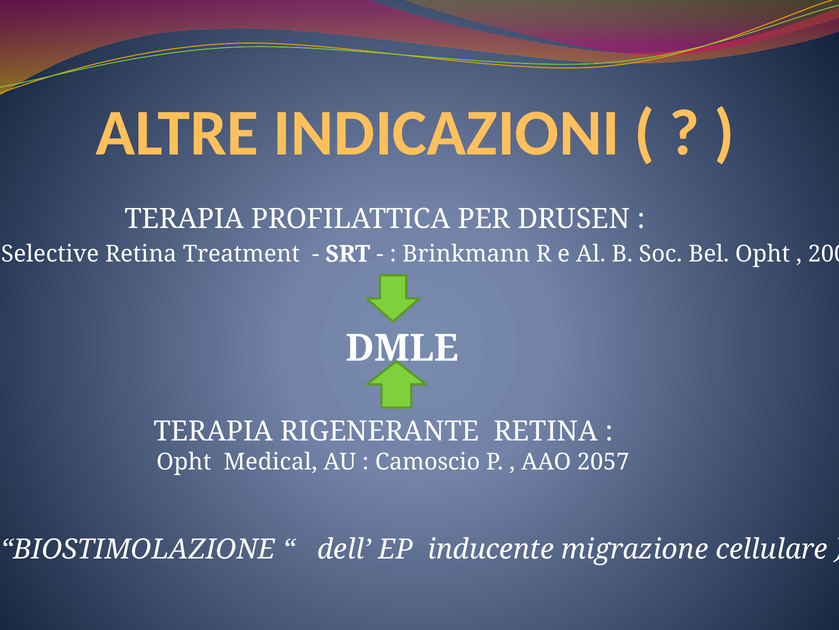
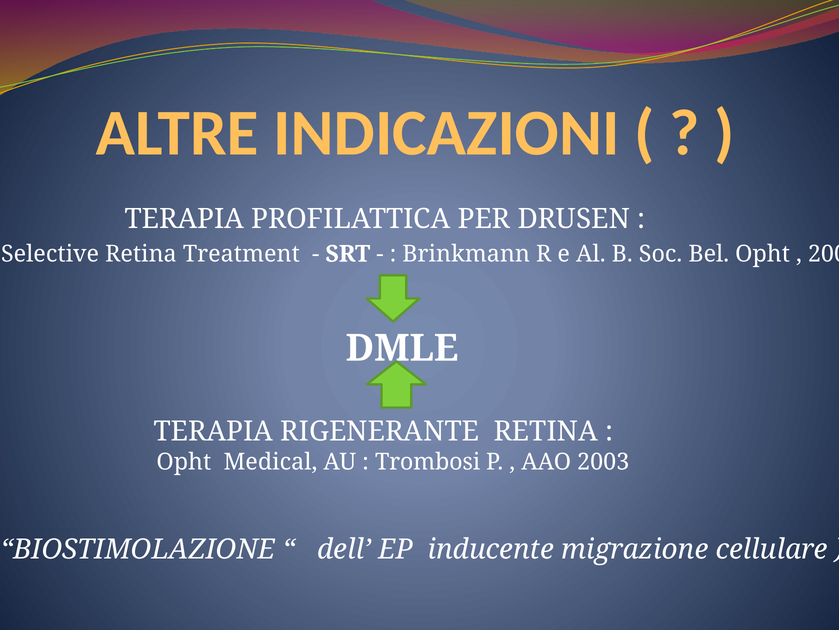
Camoscio: Camoscio -> Trombosi
2057: 2057 -> 2003
